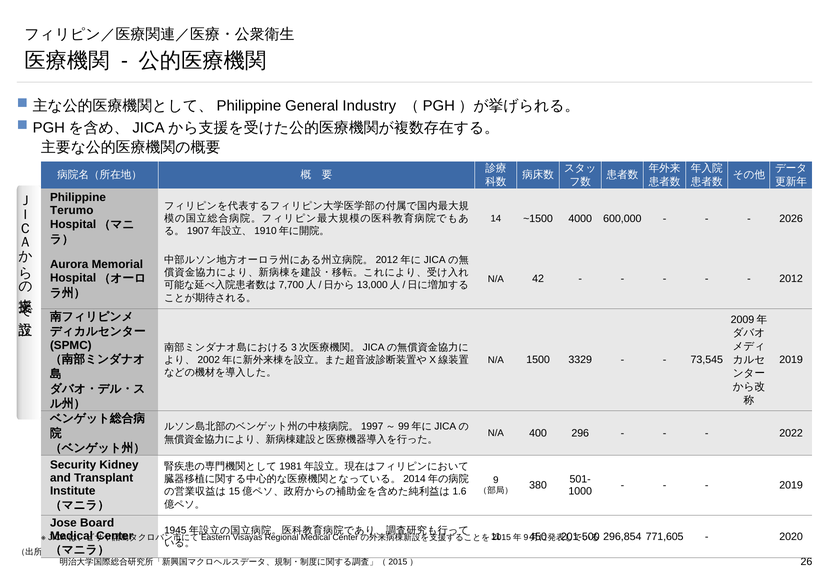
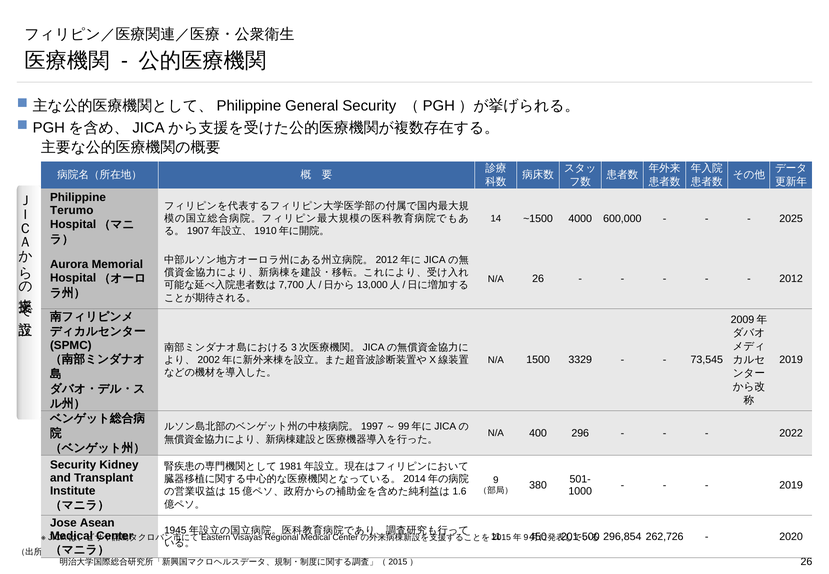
General Industry: Industry -> Security
2026: 2026 -> 2025
N/A 42: 42 -> 26
Board: Board -> Asean
771,605: 771,605 -> 262,726
